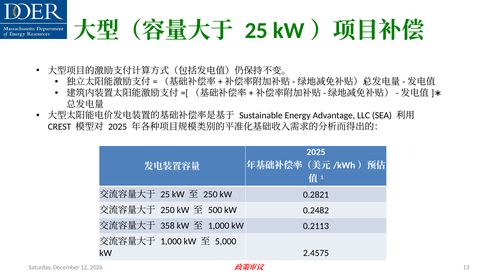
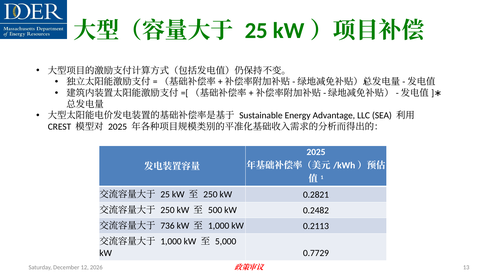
358: 358 -> 736
2.4575: 2.4575 -> 0.7729
